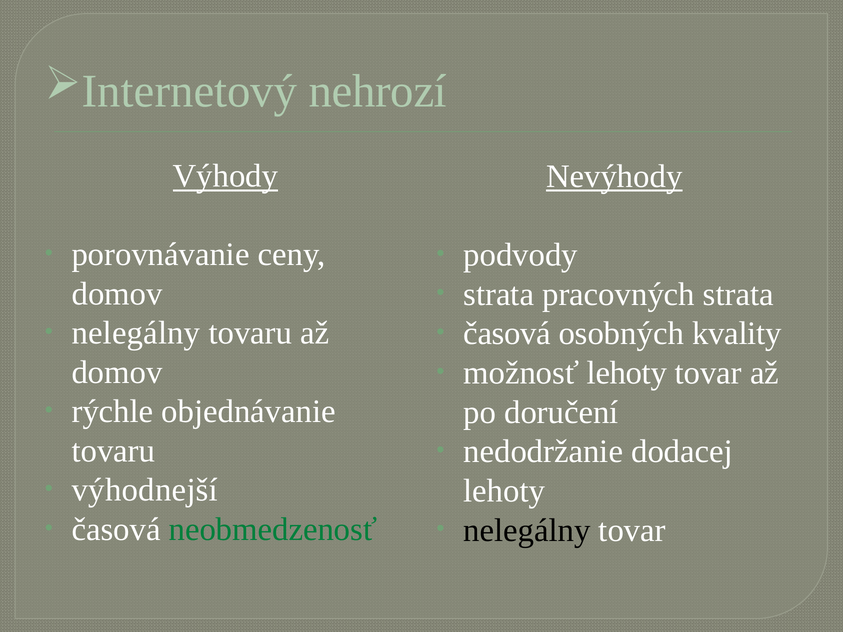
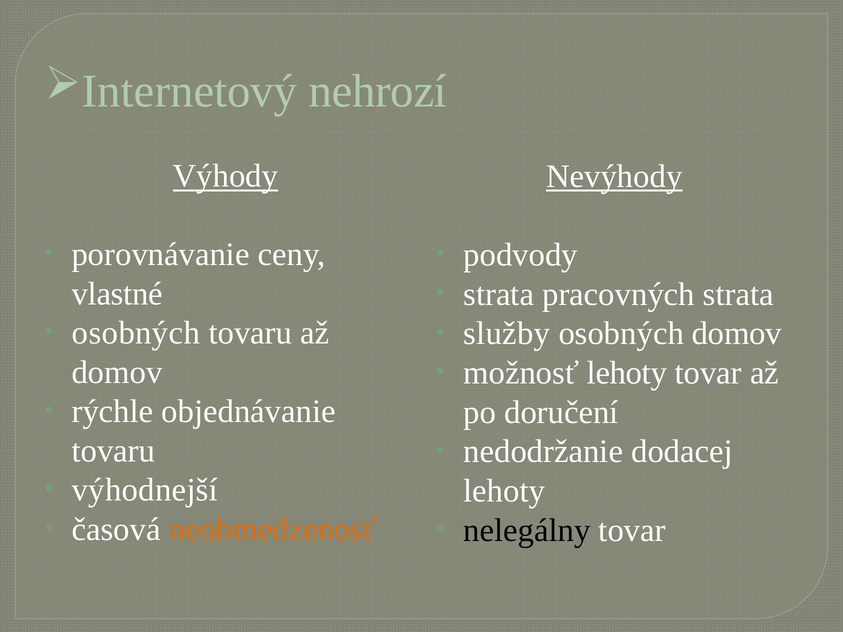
domov at (117, 294): domov -> vlastné
nelegálny at (136, 333): nelegálny -> osobných
časová at (507, 334): časová -> služby
osobných kvality: kvality -> domov
neobmedzenosť colour: green -> orange
